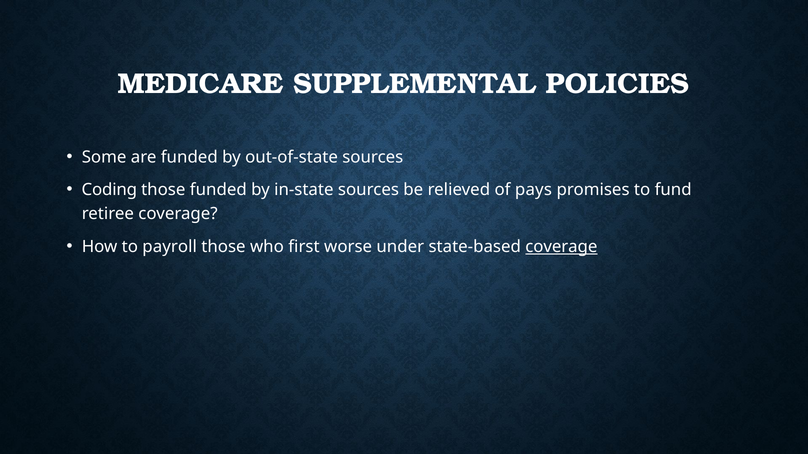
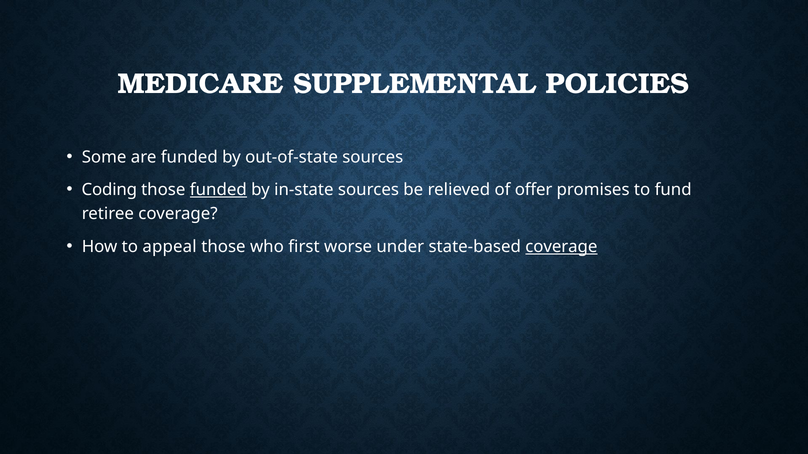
funded at (218, 190) underline: none -> present
pays: pays -> offer
payroll: payroll -> appeal
